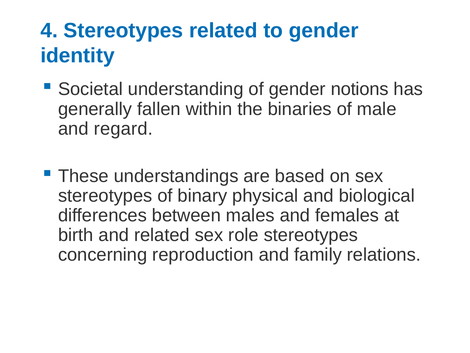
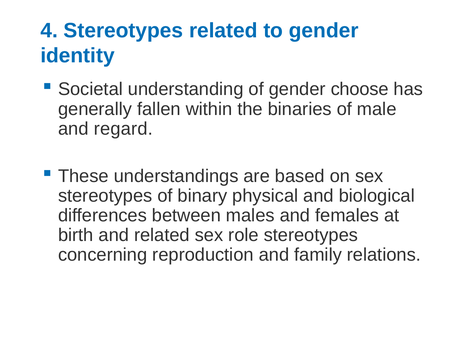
notions: notions -> choose
